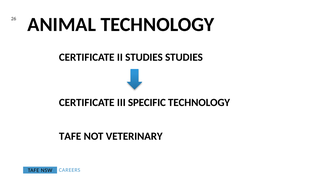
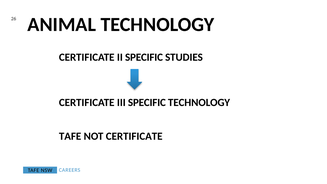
II STUDIES: STUDIES -> SPECIFIC
NOT VETERINARY: VETERINARY -> CERTIFICATE
